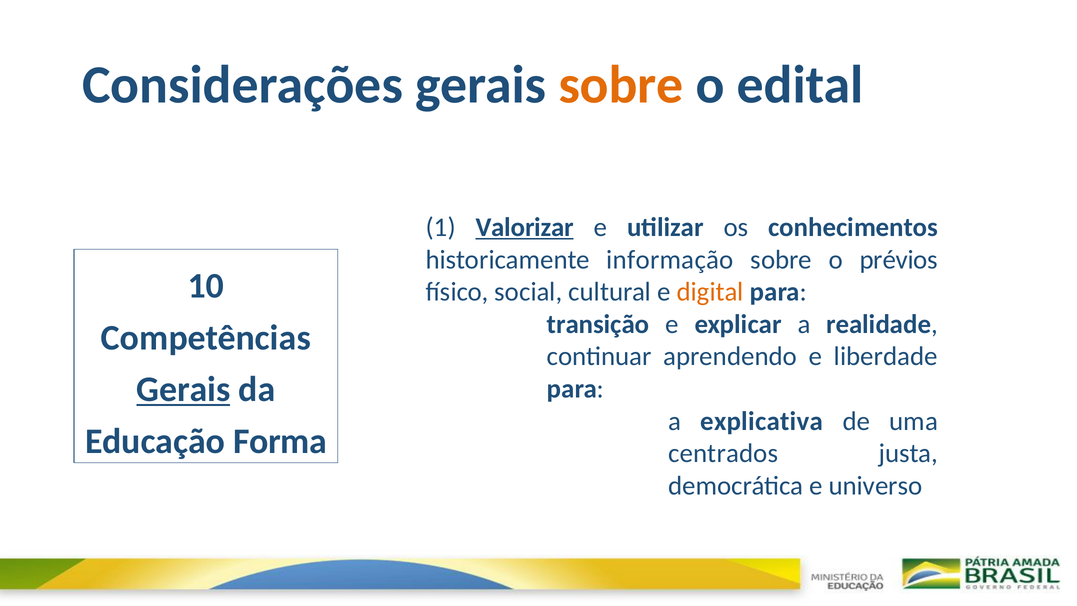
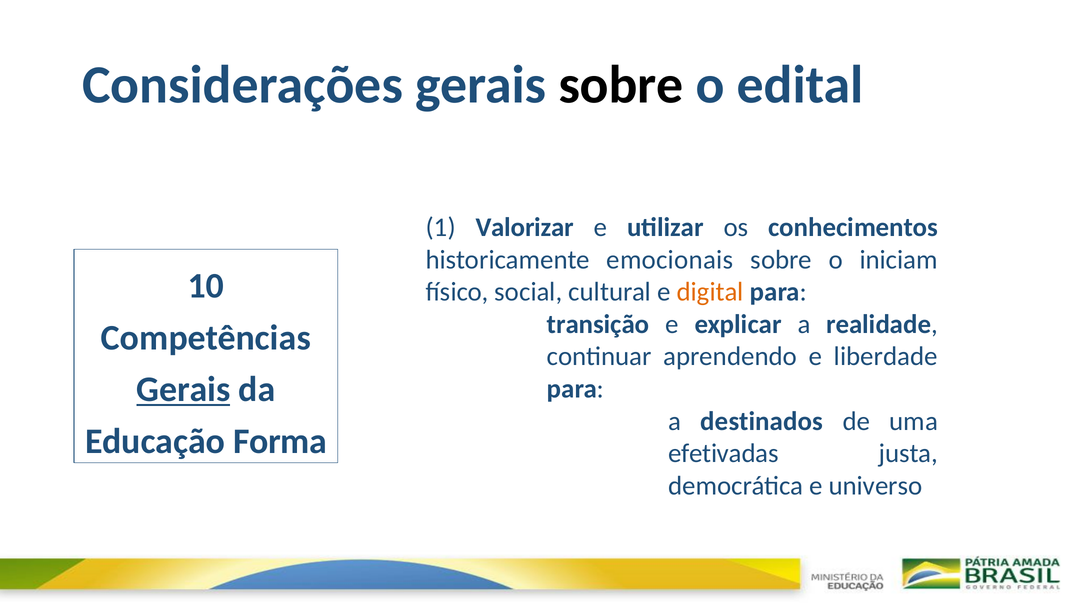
sobre at (621, 85) colour: orange -> black
Valorizar underline: present -> none
informação: informação -> emocionais
prévios: prévios -> iniciam
explicativa: explicativa -> destinados
centrados: centrados -> efetivadas
